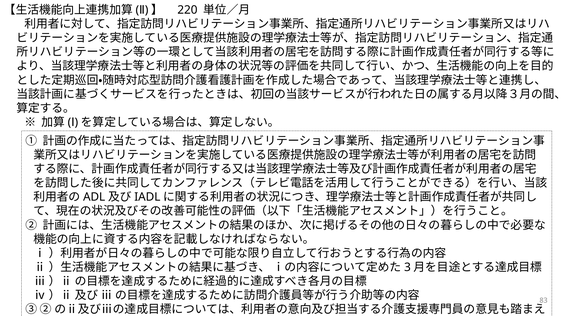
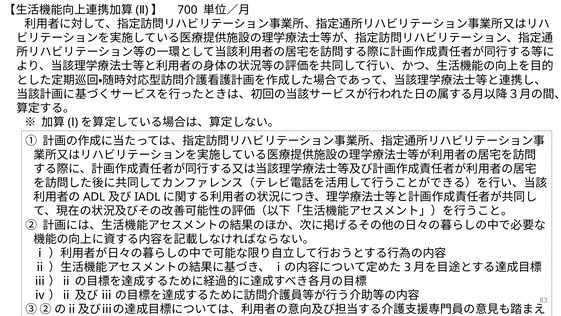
220: 220 -> 700
